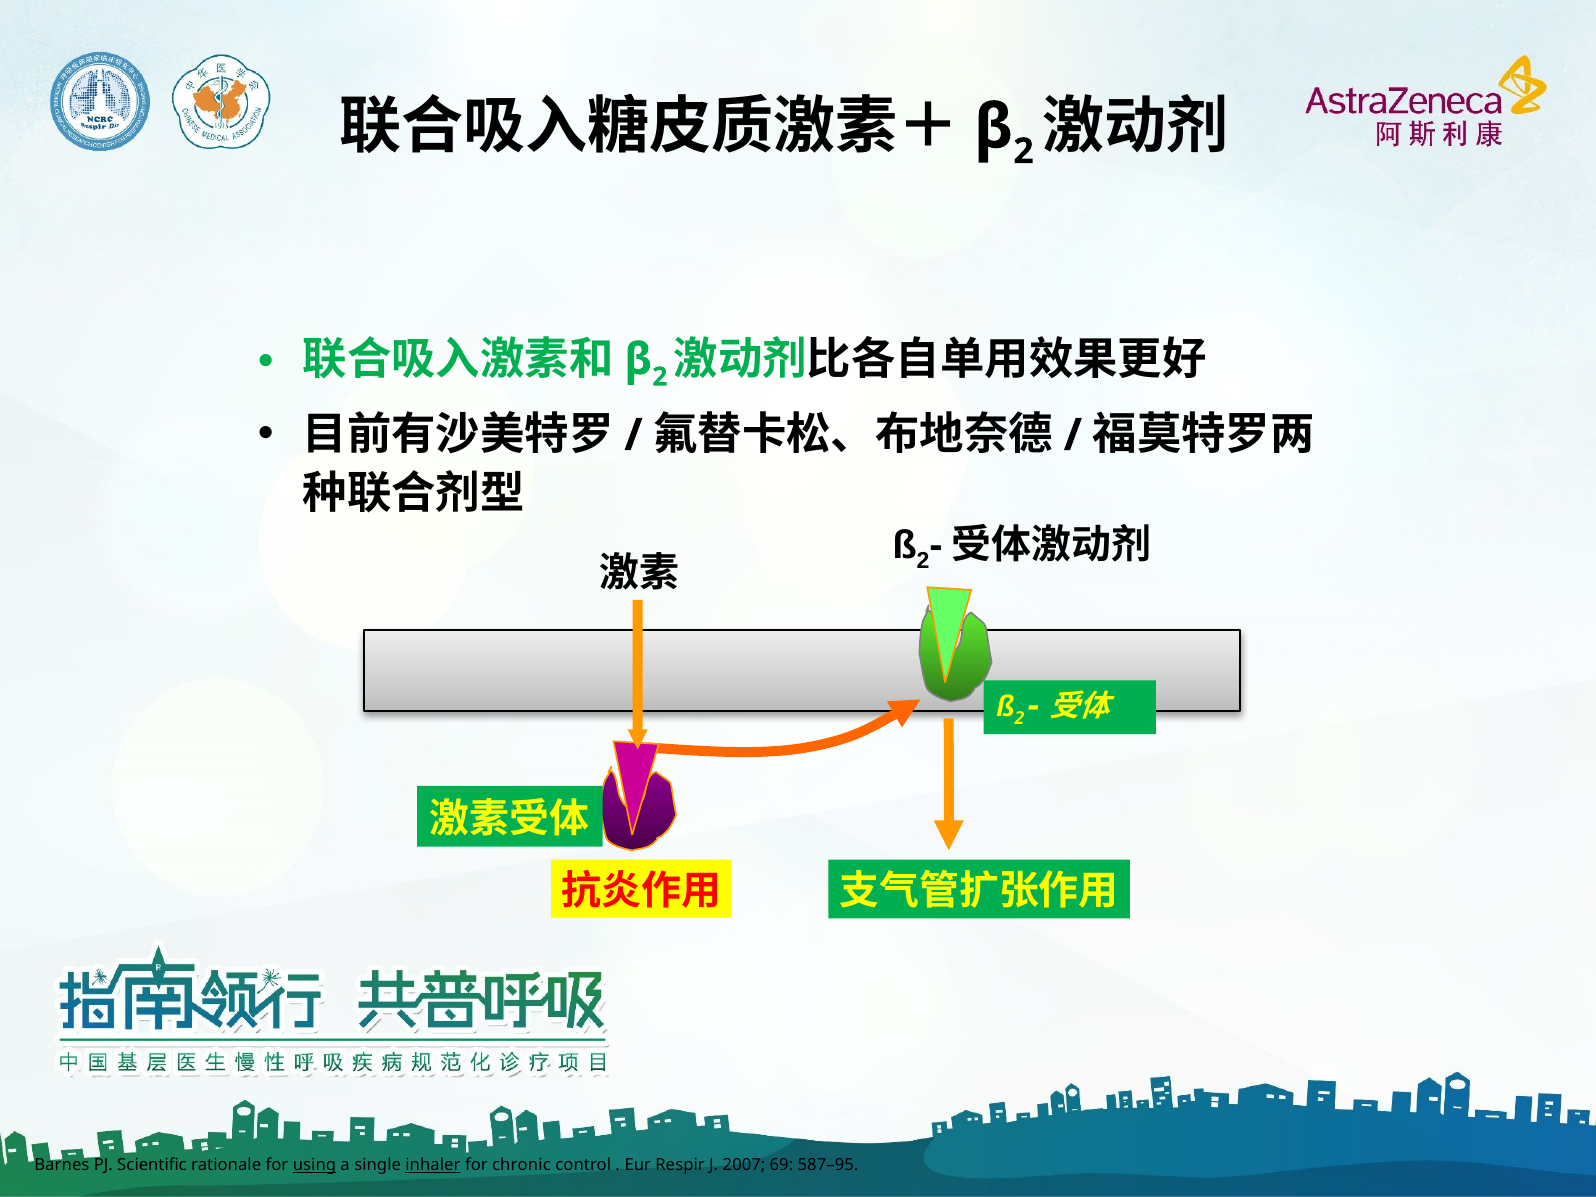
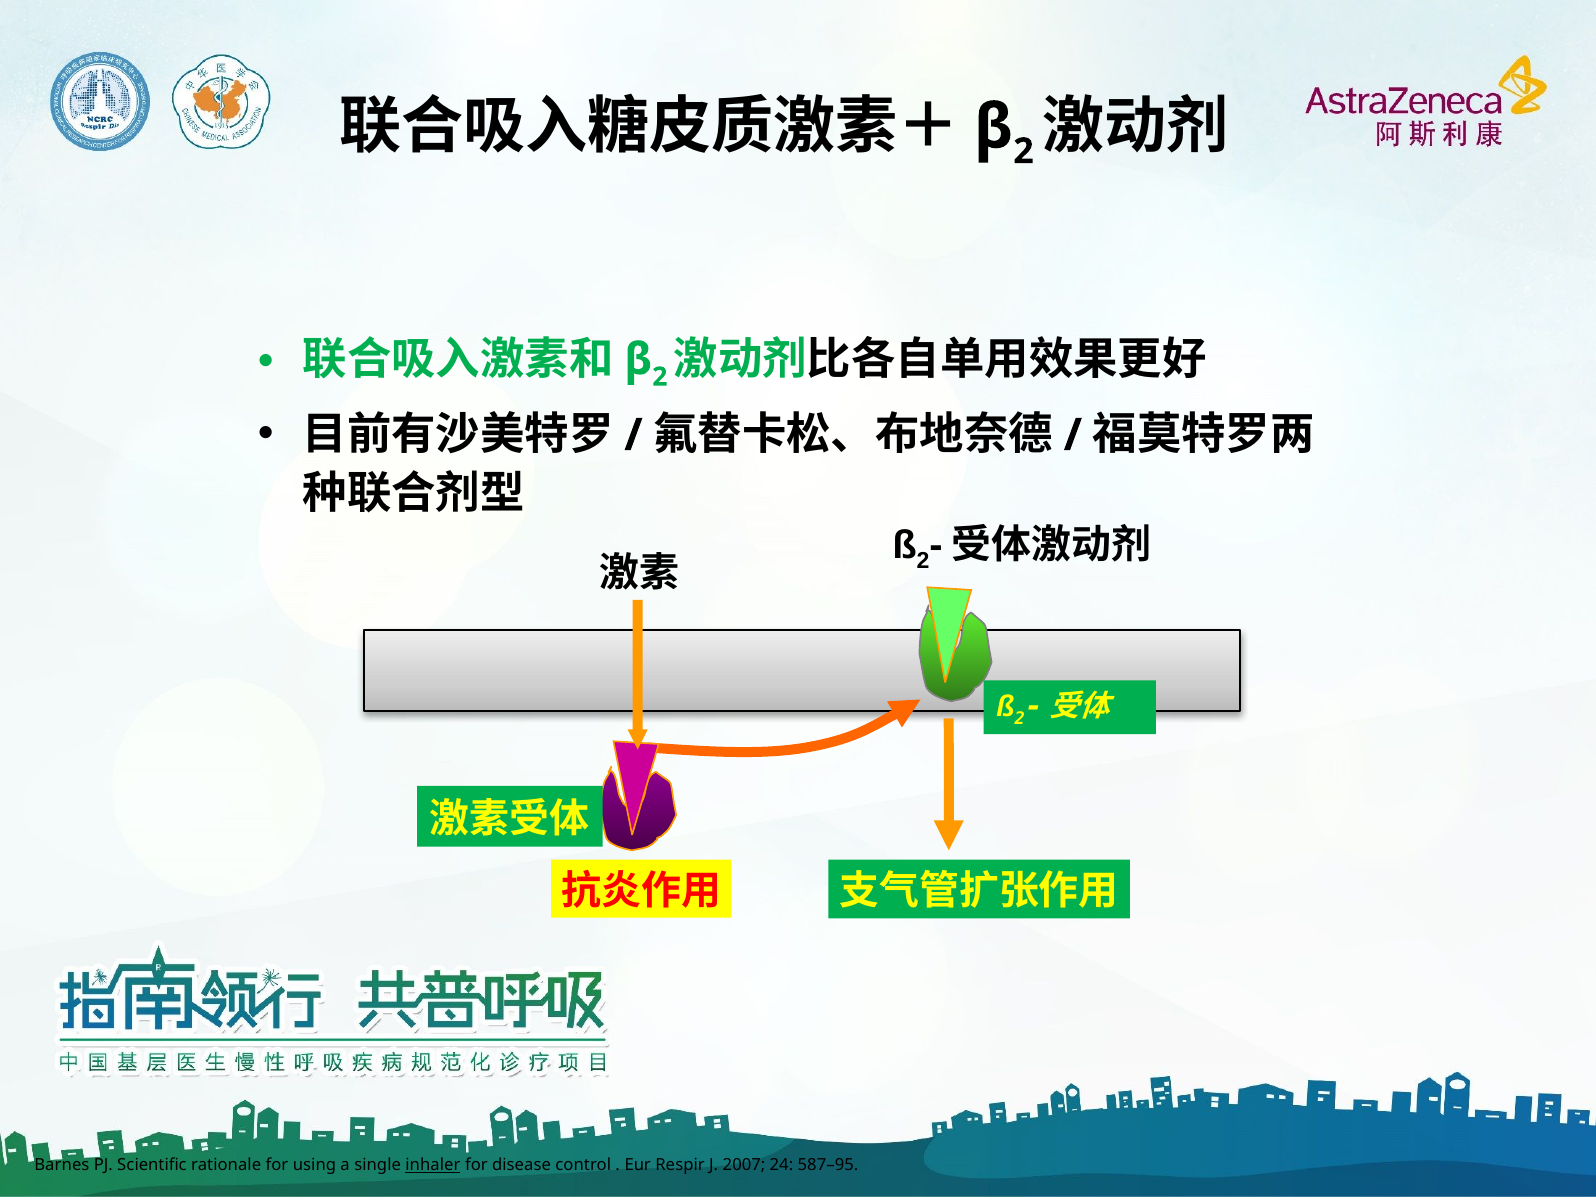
using underline: present -> none
chronic: chronic -> disease
69: 69 -> 24
